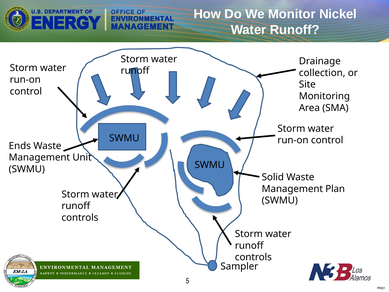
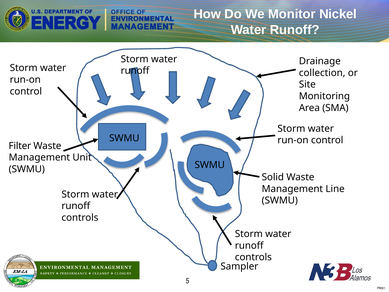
Ends: Ends -> Filter
Plan: Plan -> Line
